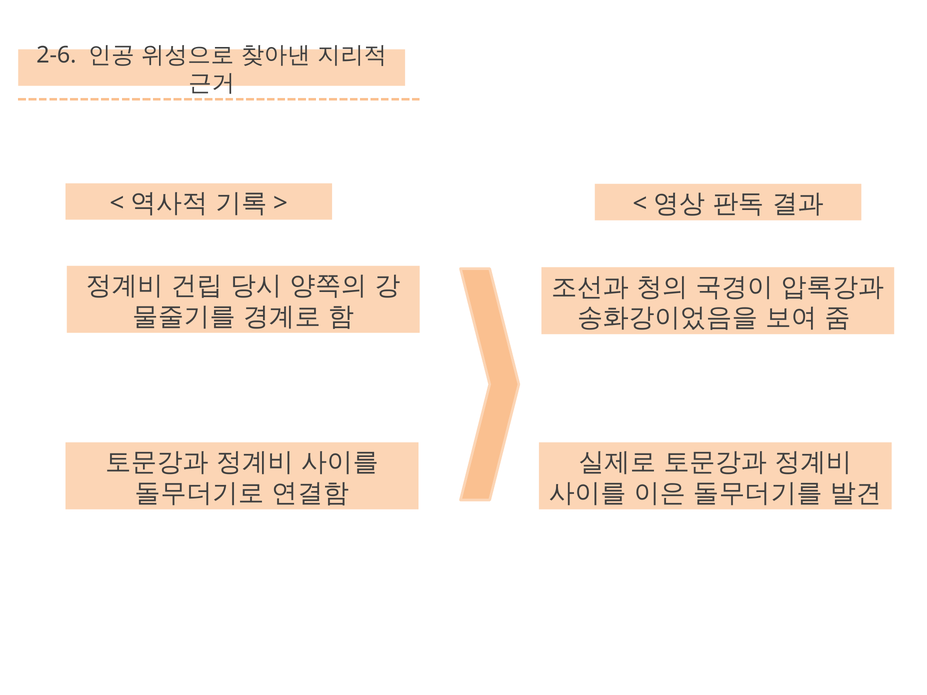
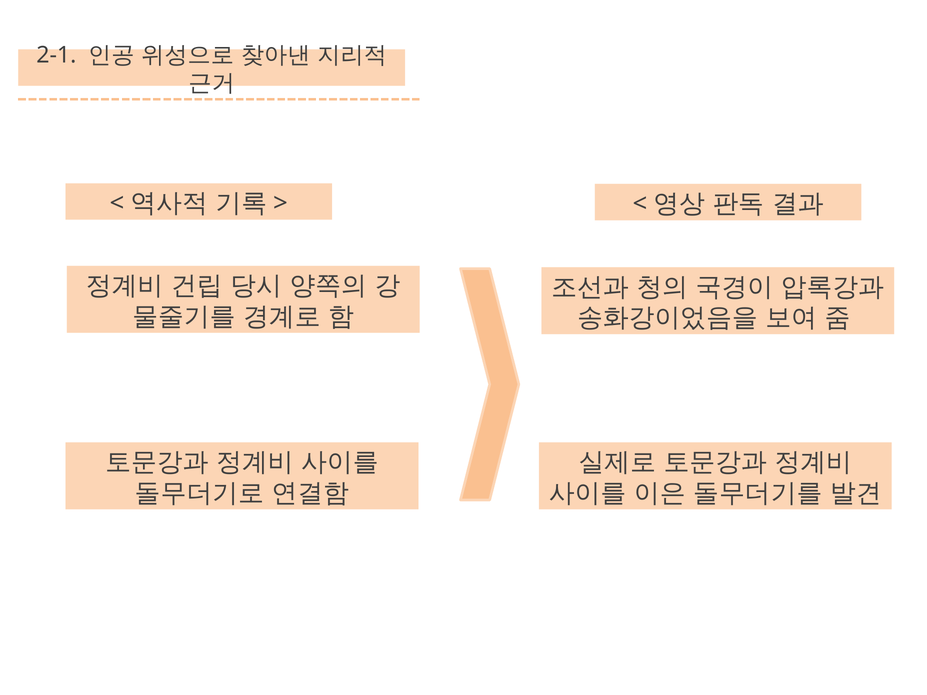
2-6: 2-6 -> 2-1
